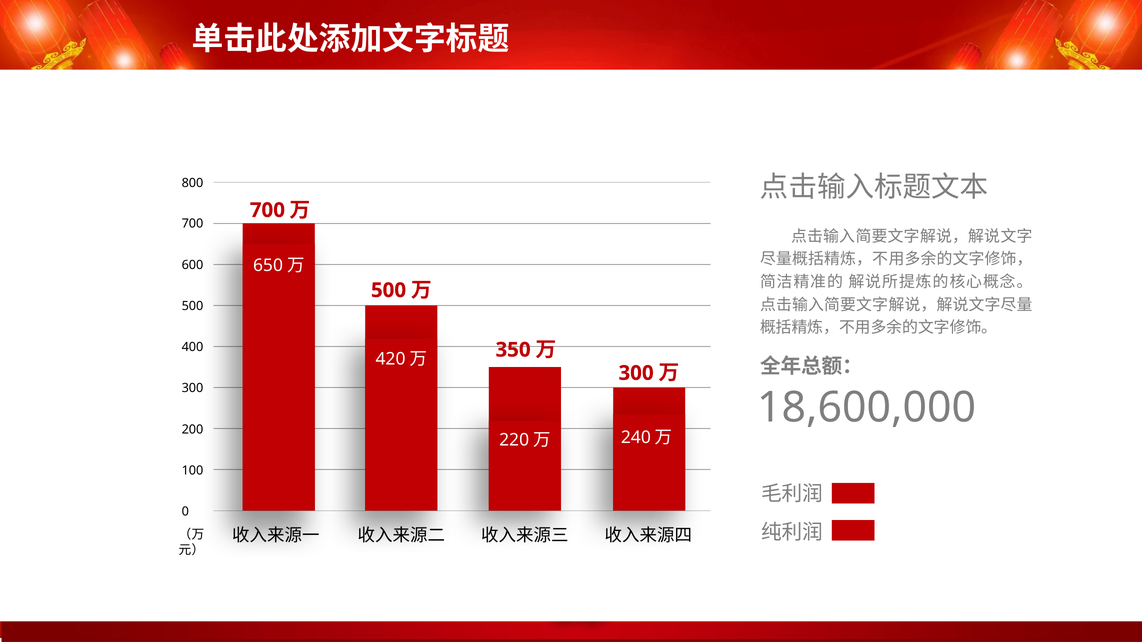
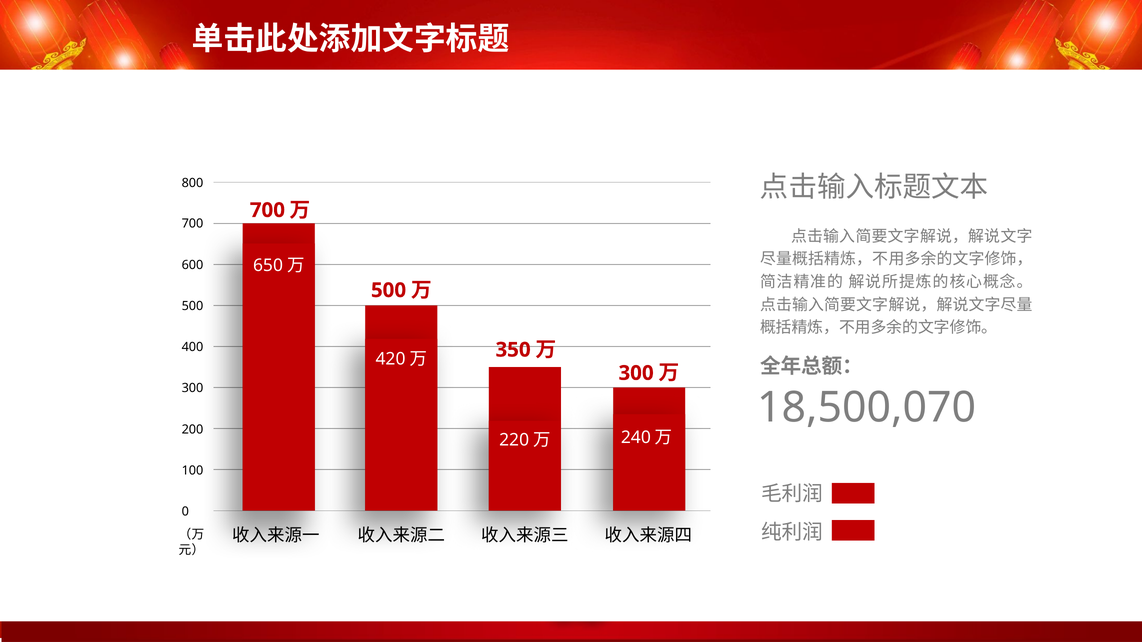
18,600,000: 18,600,000 -> 18,500,070
